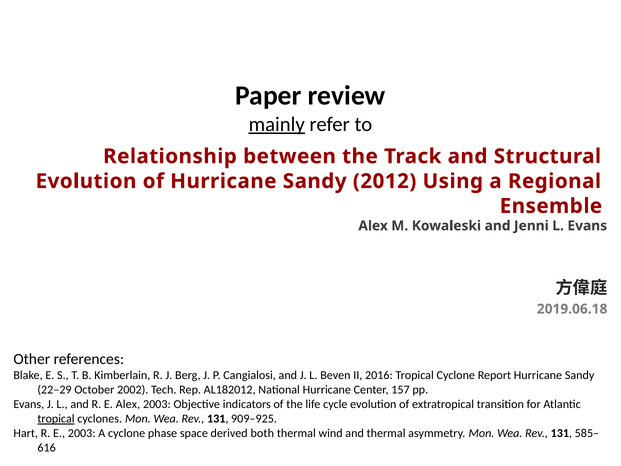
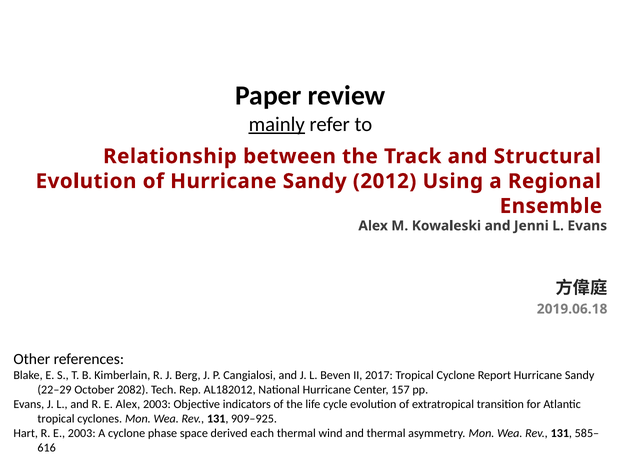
2016: 2016 -> 2017
2002: 2002 -> 2082
tropical at (56, 419) underline: present -> none
both: both -> each
